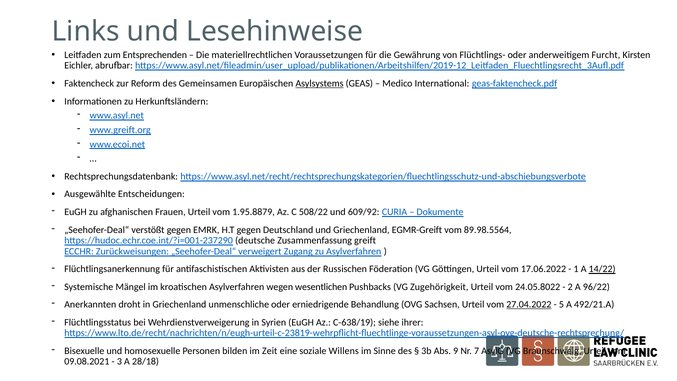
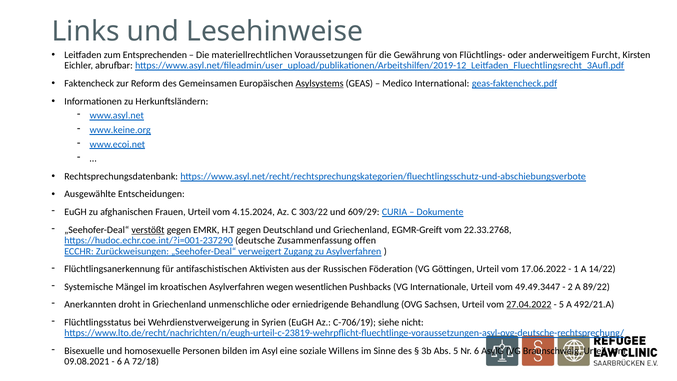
www.greift.org: www.greift.org -> www.keine.org
1.95.8879: 1.95.8879 -> 4.15.2024
508/22: 508/22 -> 303/22
609/92: 609/92 -> 609/29
verstößt underline: none -> present
89.98.5564: 89.98.5564 -> 22.33.2768
greift: greift -> offen
14/22 underline: present -> none
Zugehörigkeit: Zugehörigkeit -> Internationale
24.05.8022: 24.05.8022 -> 49.49.3447
96/22: 96/22 -> 89/22
C-638/19: C-638/19 -> C-706/19
ihrer: ihrer -> nicht
Zeit: Zeit -> Asyl
Abs 9: 9 -> 5
Nr 7: 7 -> 6
3 at (119, 361): 3 -> 6
28/18: 28/18 -> 72/18
